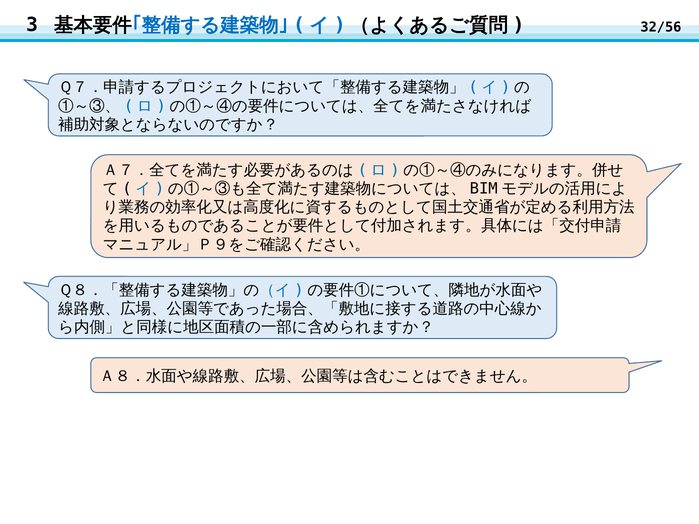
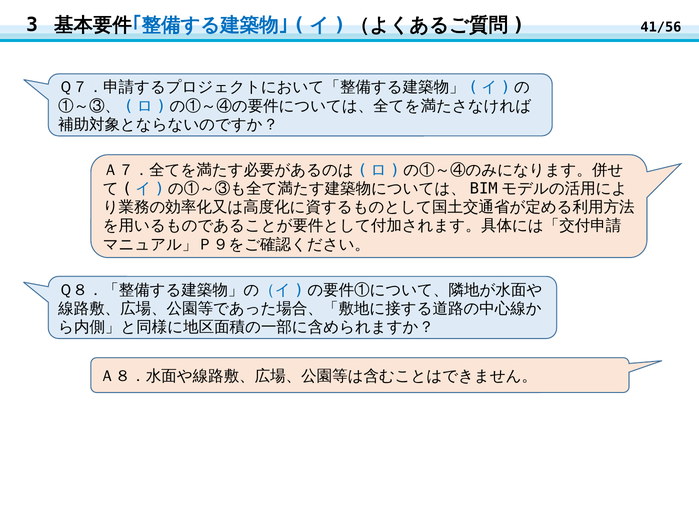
32/56: 32/56 -> 41/56
